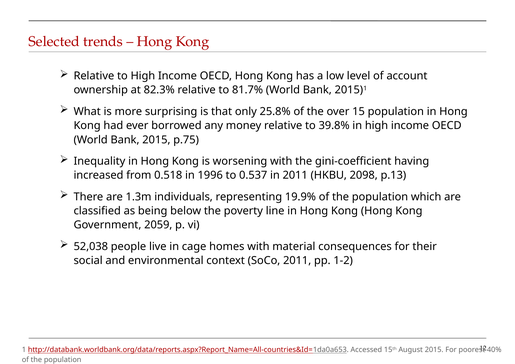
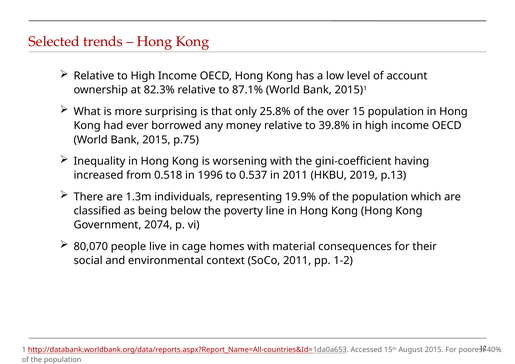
81.7%: 81.7% -> 87.1%
2098: 2098 -> 2019
2059: 2059 -> 2074
52,038: 52,038 -> 80,070
